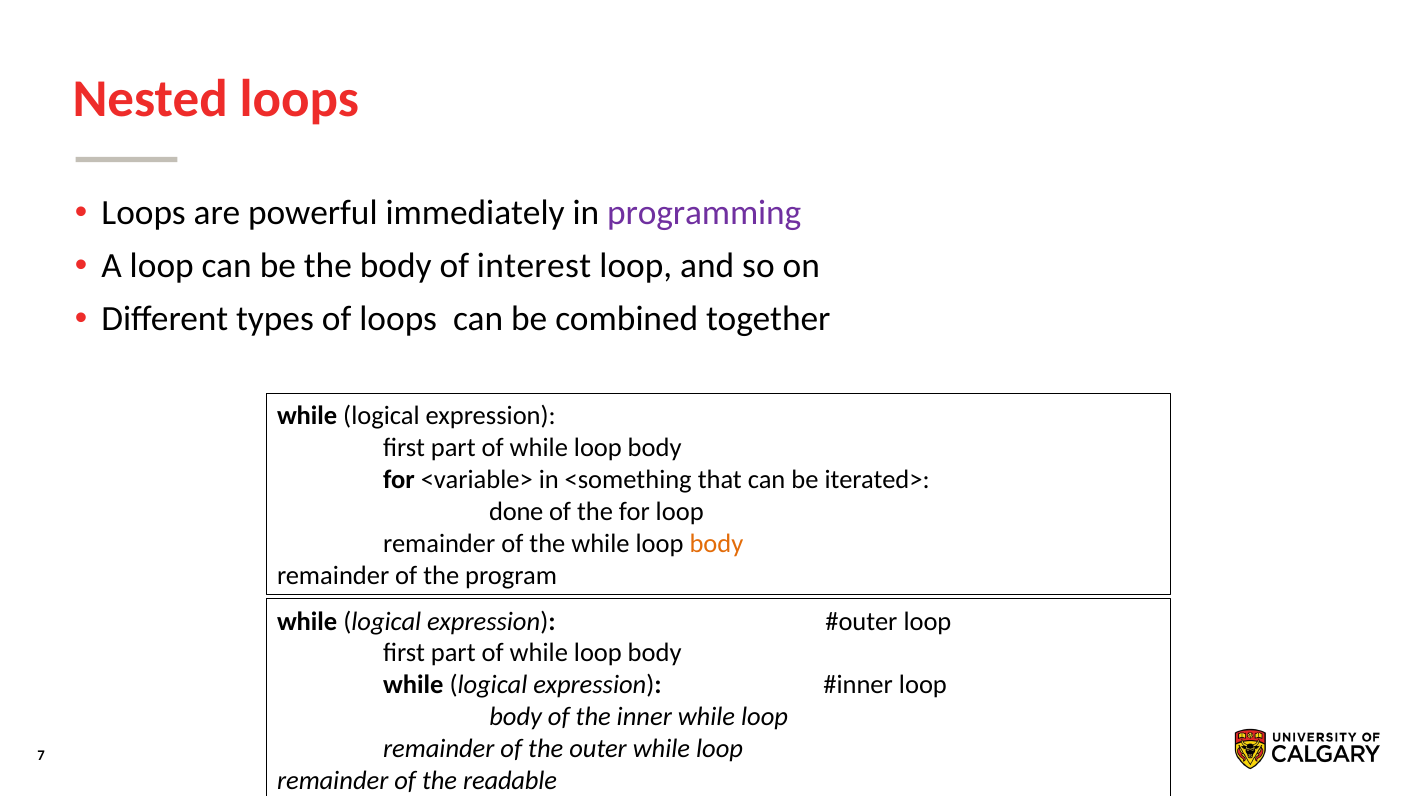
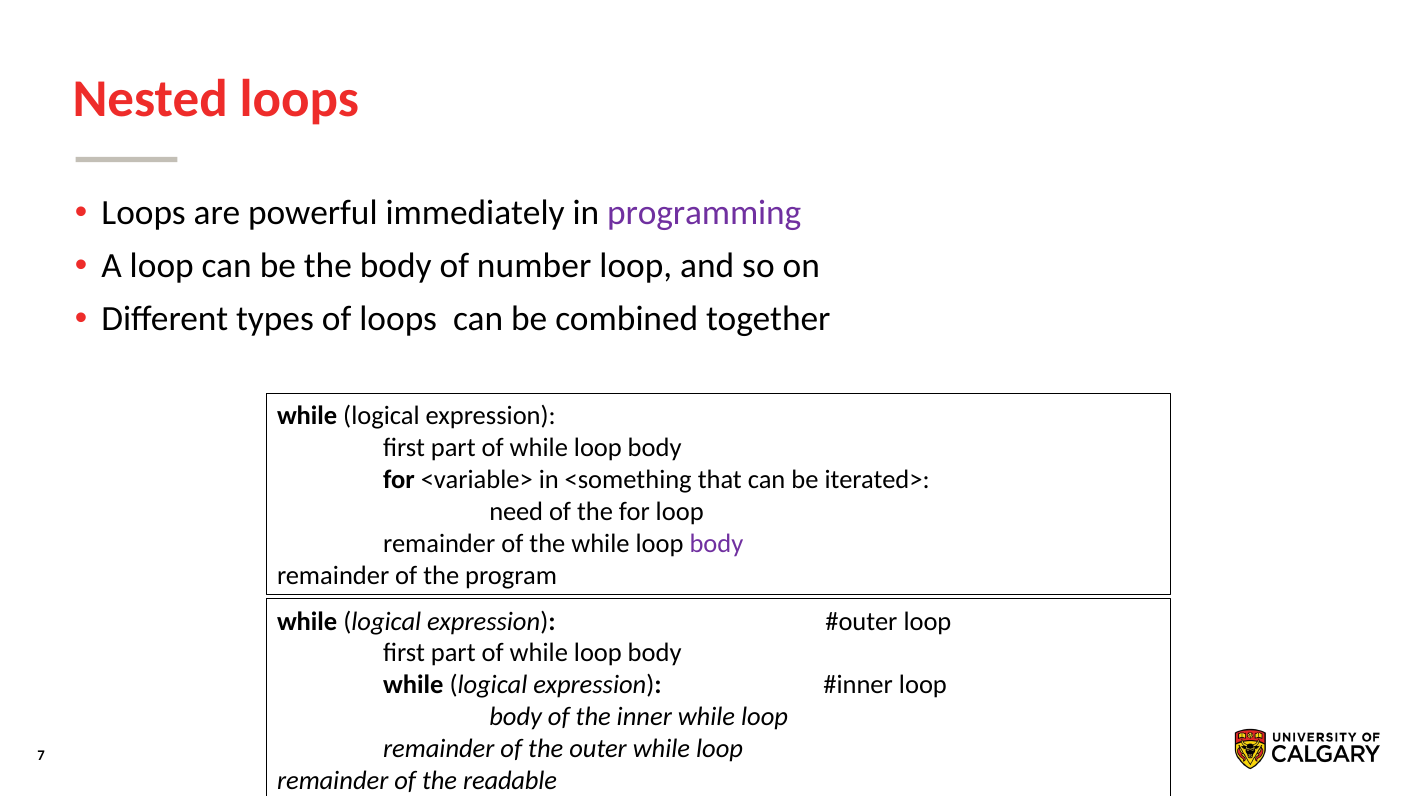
interest: interest -> number
done: done -> need
body at (716, 544) colour: orange -> purple
